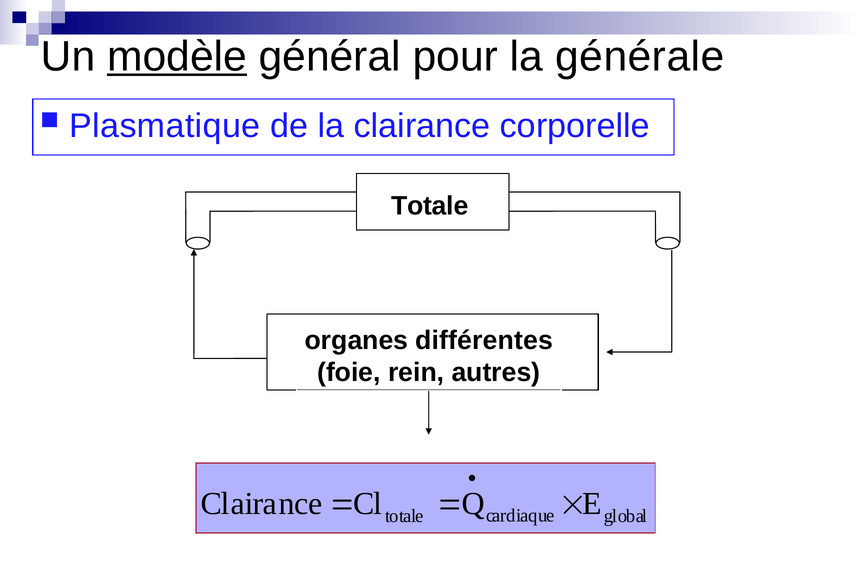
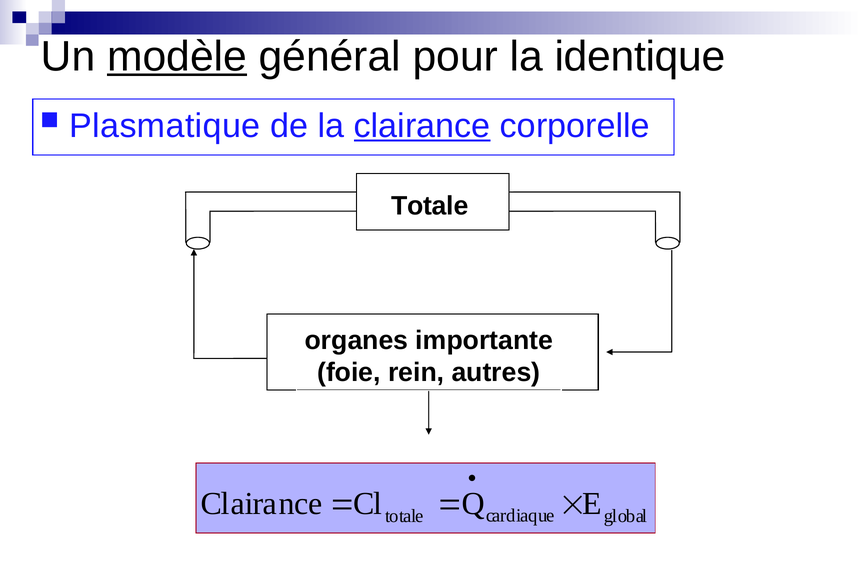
générale: générale -> identique
clairance at (422, 126) underline: none -> present
différentes: différentes -> importante
